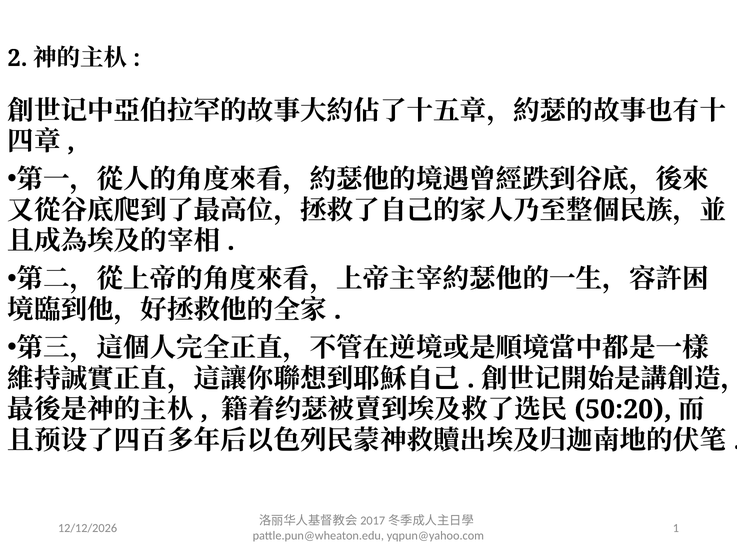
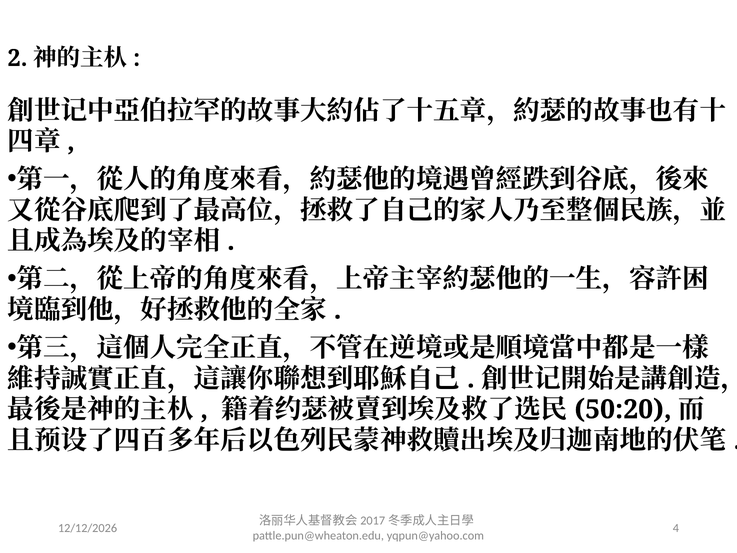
1: 1 -> 4
